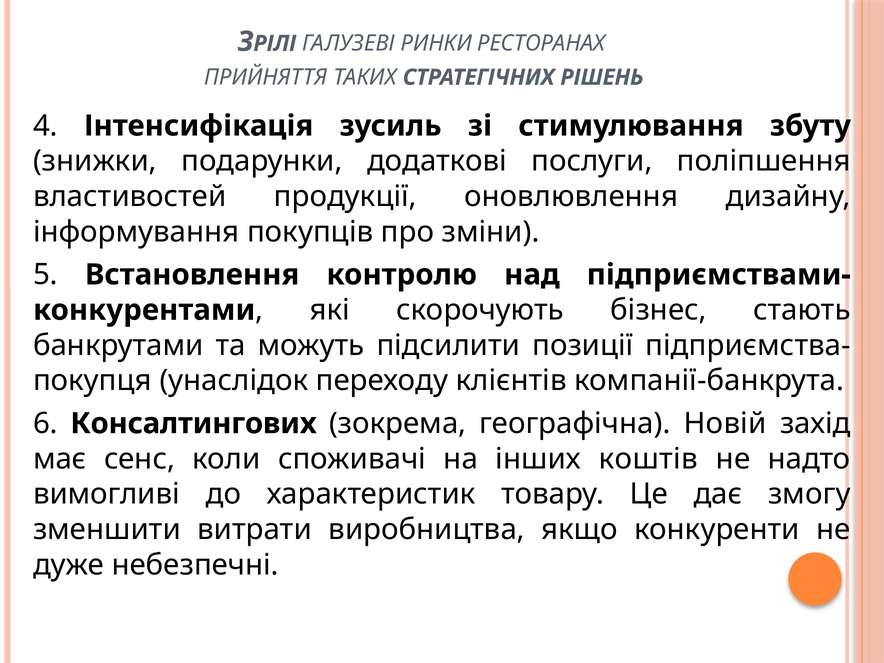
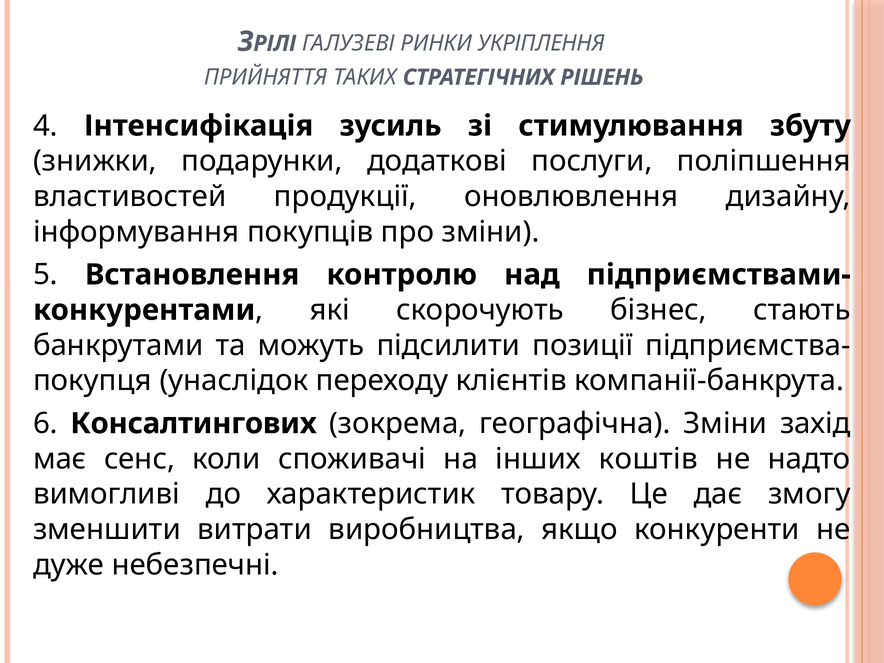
РЕСТОРАНАХ: РЕСТОРАНАХ -> УКРІПЛЕННЯ
географічна Новій: Новій -> Зміни
